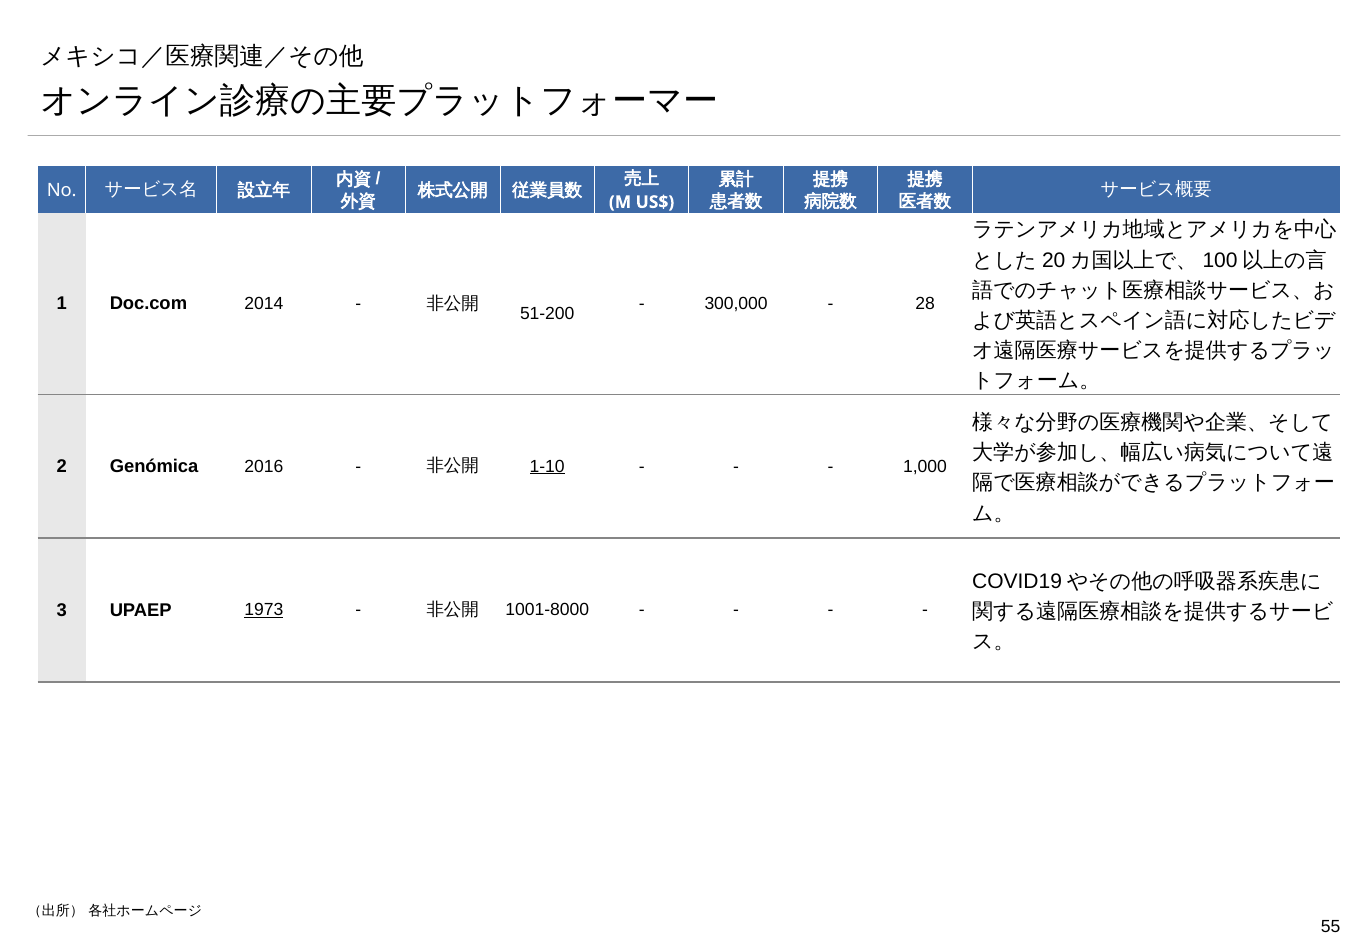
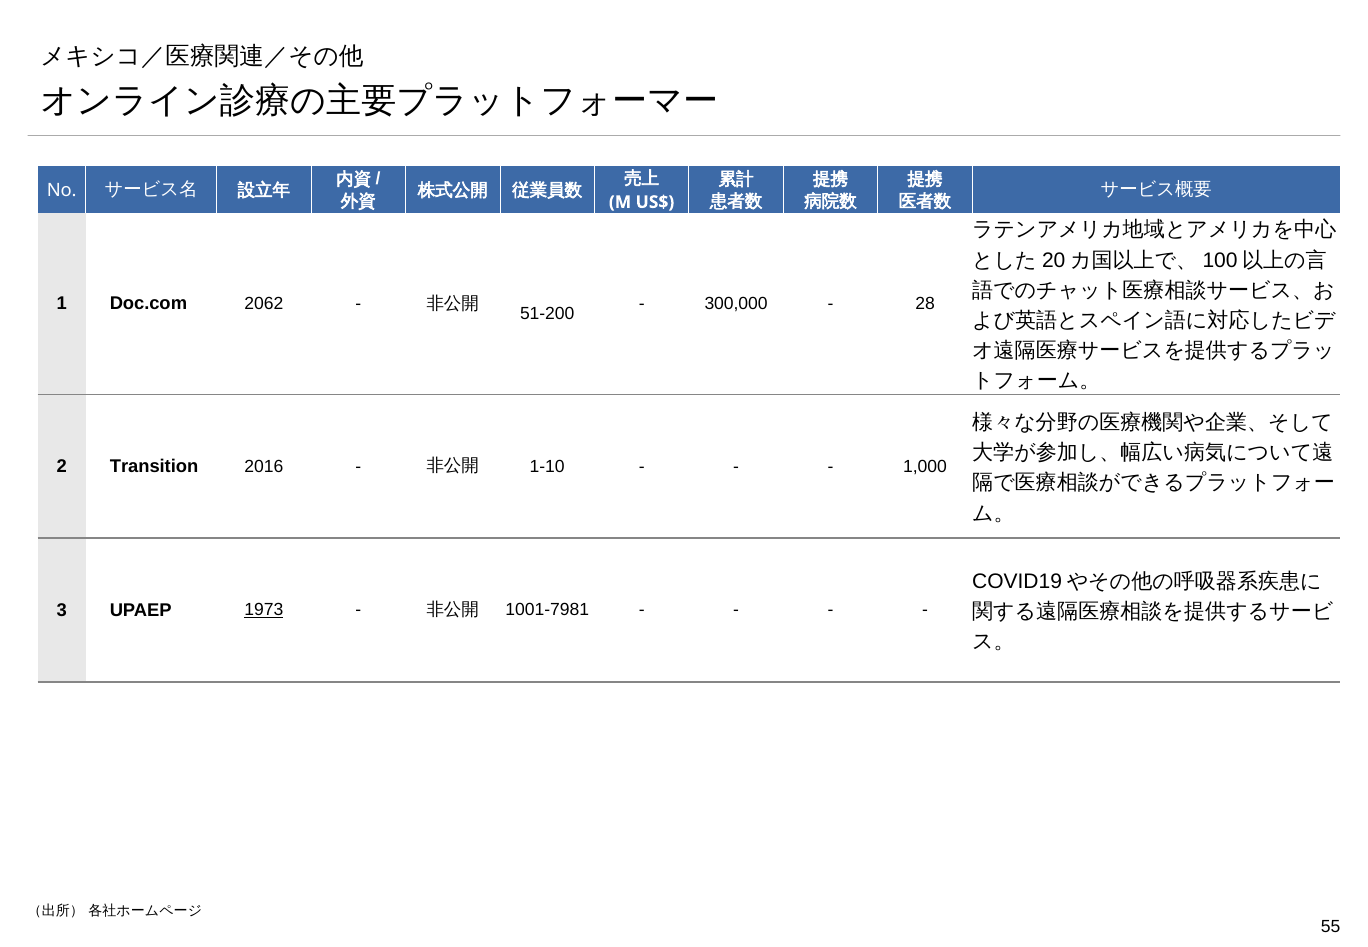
2014: 2014 -> 2062
Genómica: Genómica -> Transition
1-10 underline: present -> none
1001-8000: 1001-8000 -> 1001-7981
